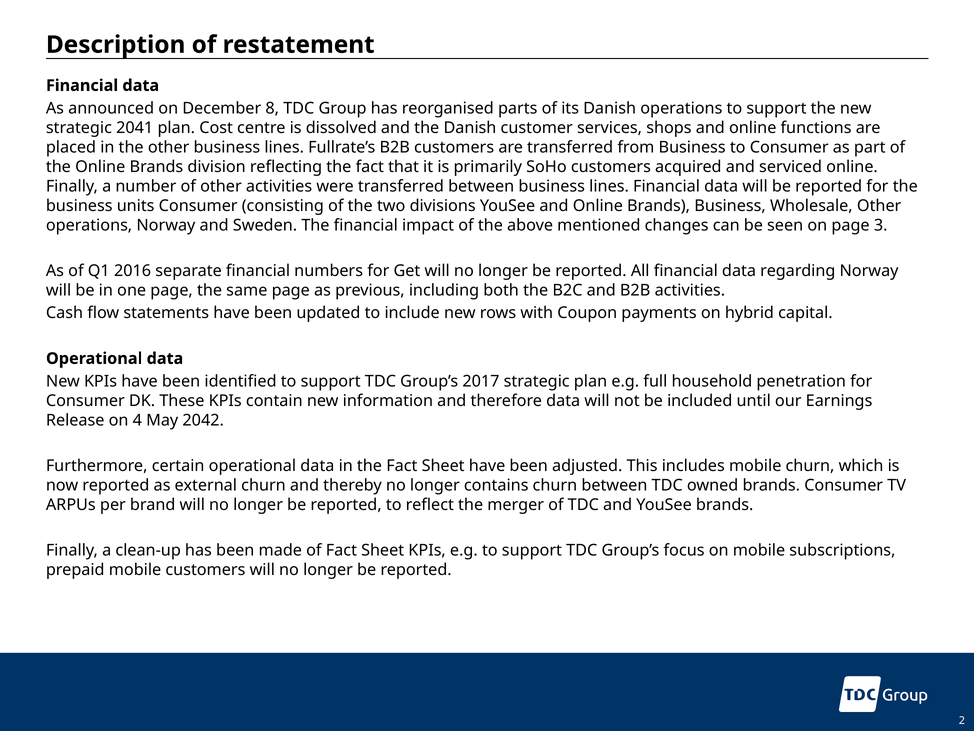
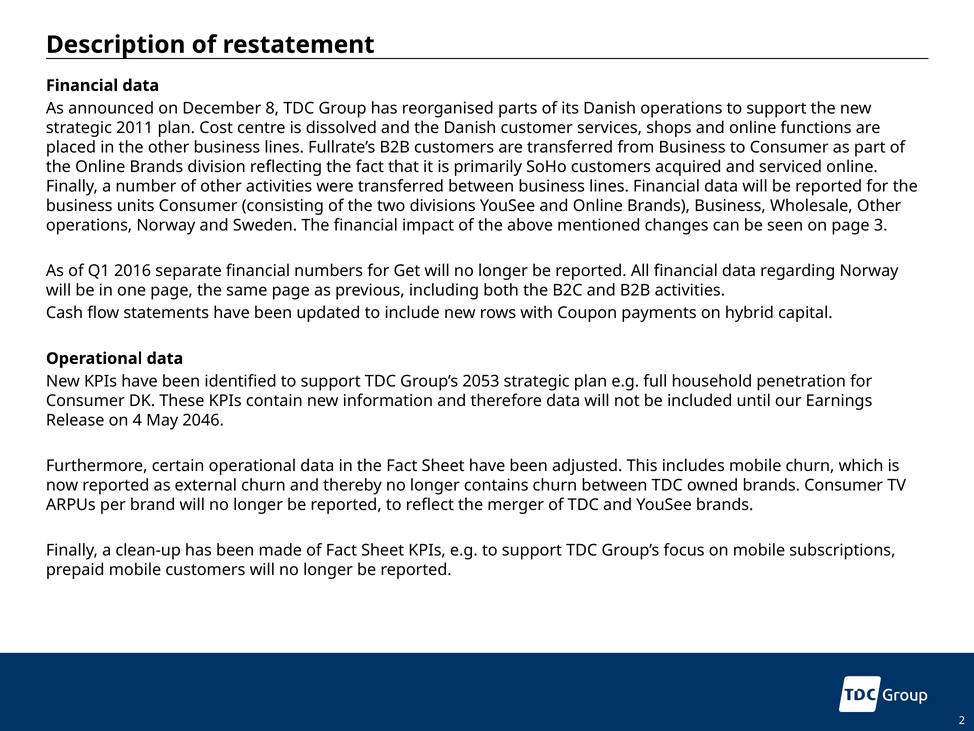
2041: 2041 -> 2011
2017: 2017 -> 2053
2042: 2042 -> 2046
